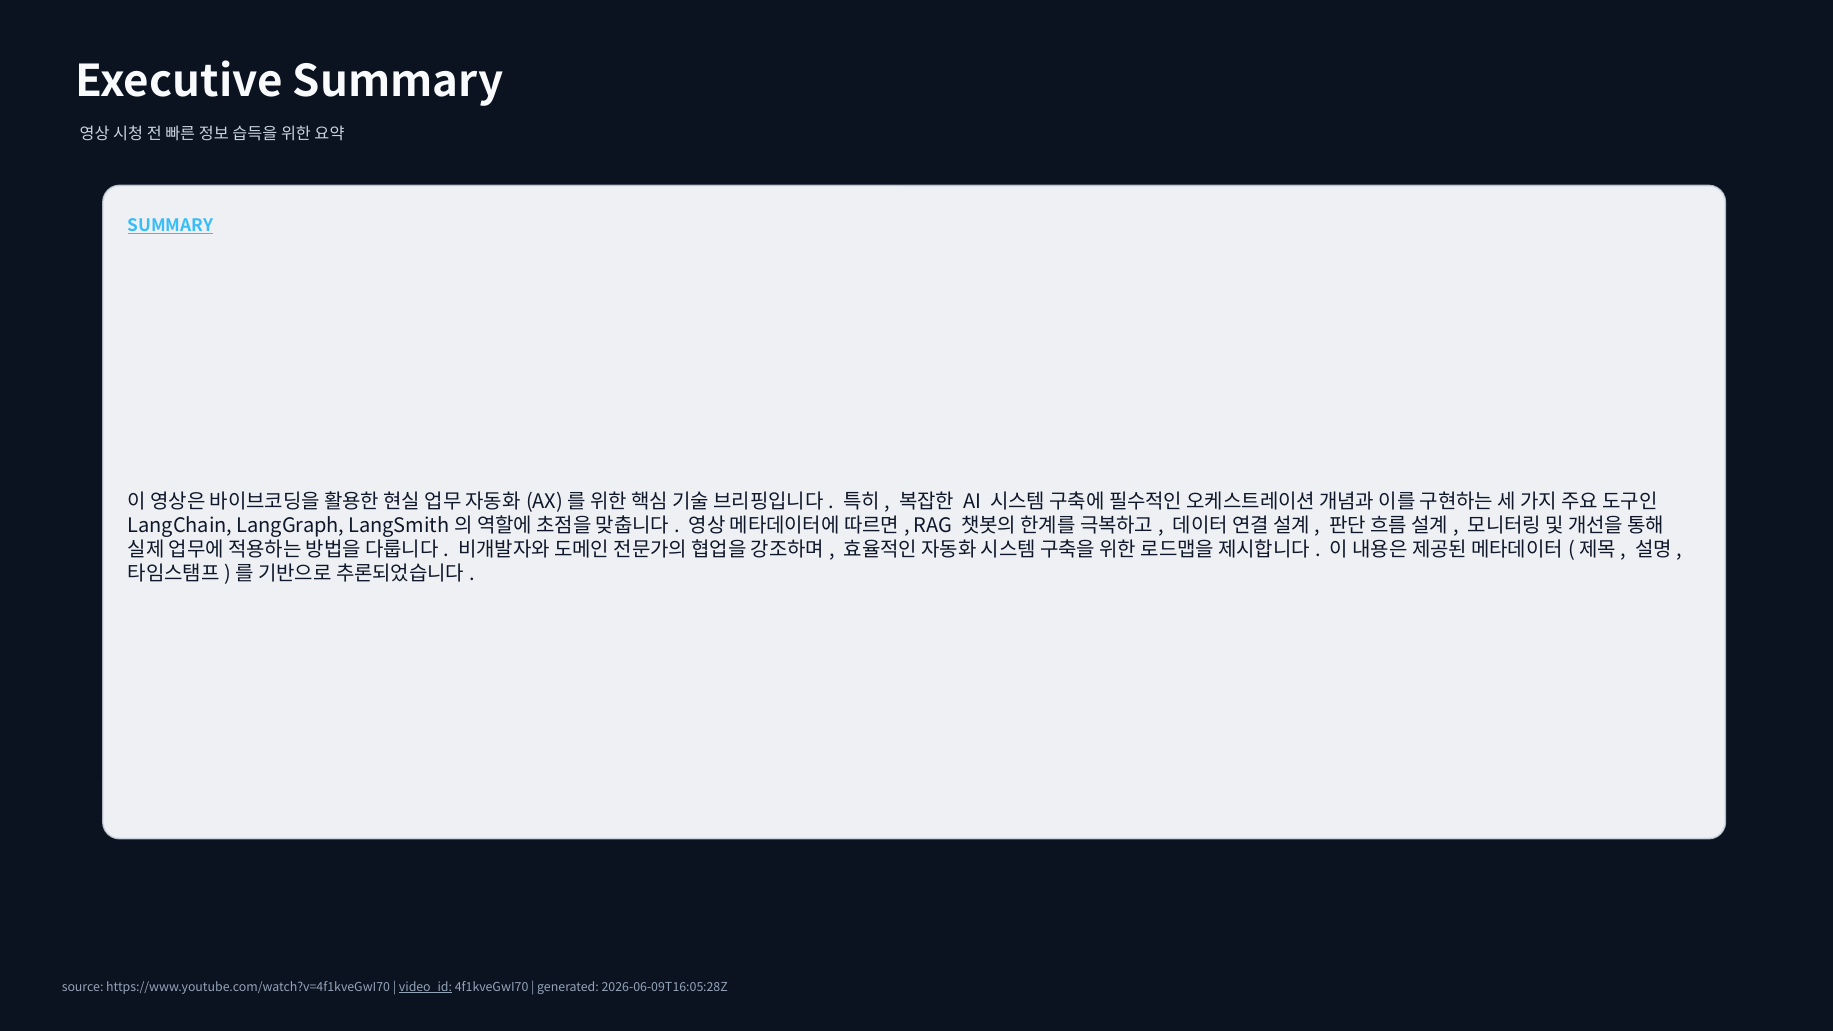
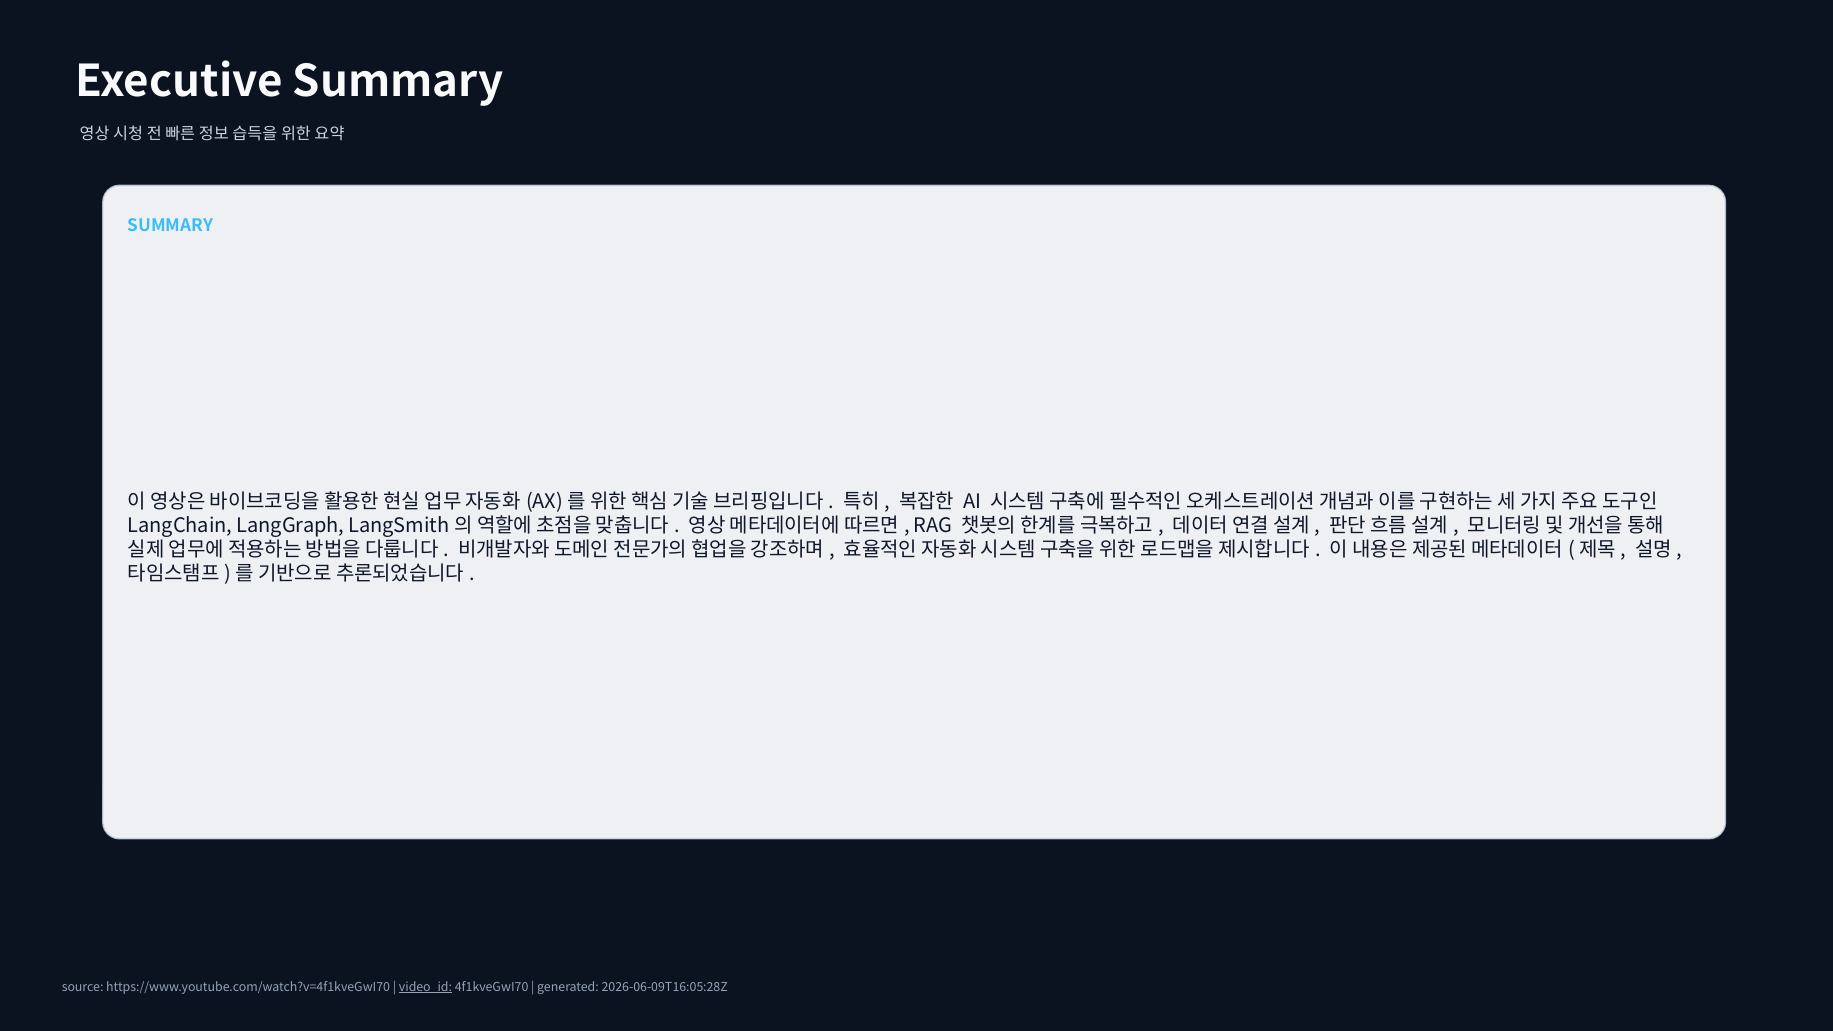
SUMMARY at (171, 226) underline: present -> none
